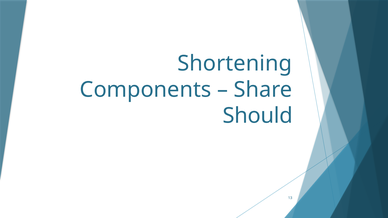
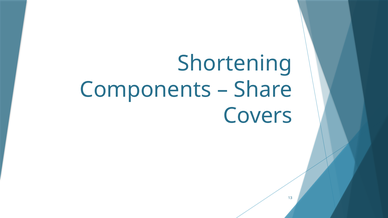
Should: Should -> Covers
